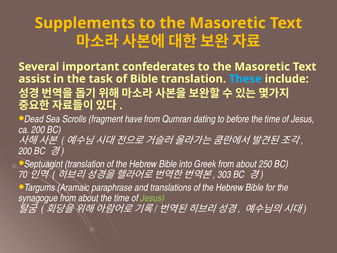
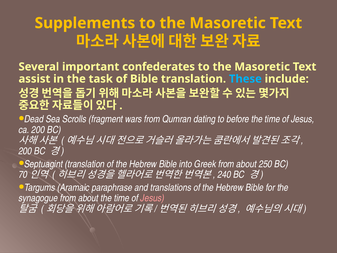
have: have -> wars
303: 303 -> 240
Jesus at (152, 198) colour: light green -> pink
